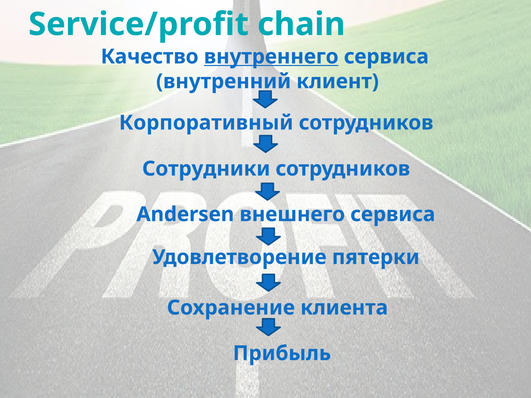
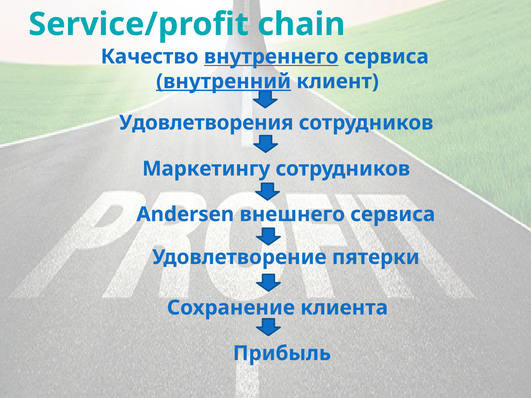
внутренний underline: none -> present
Корпоративный: Корпоративный -> Удовлетворения
Сотрудники: Сотрудники -> Маркетингу
